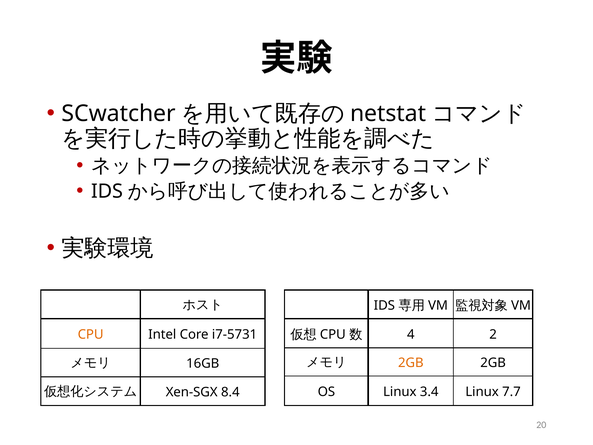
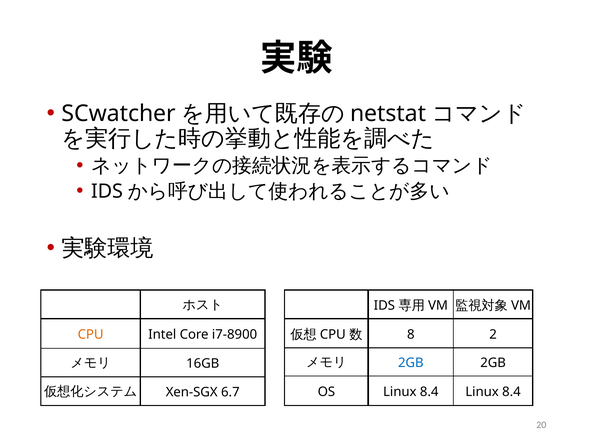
4: 4 -> 8
i7-5731: i7-5731 -> i7-8900
2GB at (411, 363) colour: orange -> blue
8.4: 8.4 -> 6.7
OS Linux 3.4: 3.4 -> 8.4
7.7 at (511, 391): 7.7 -> 8.4
